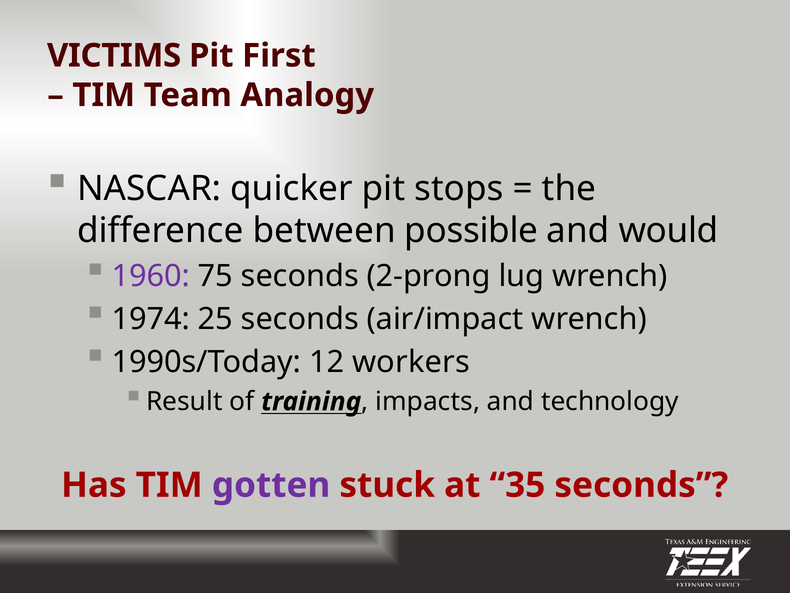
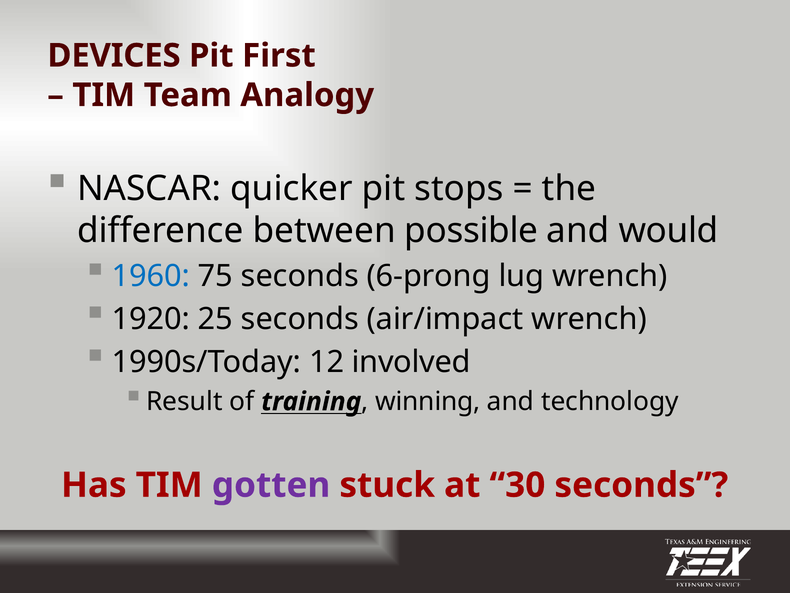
VICTIMS: VICTIMS -> DEVICES
1960 colour: purple -> blue
2-prong: 2-prong -> 6-prong
1974: 1974 -> 1920
workers: workers -> involved
impacts: impacts -> winning
35: 35 -> 30
